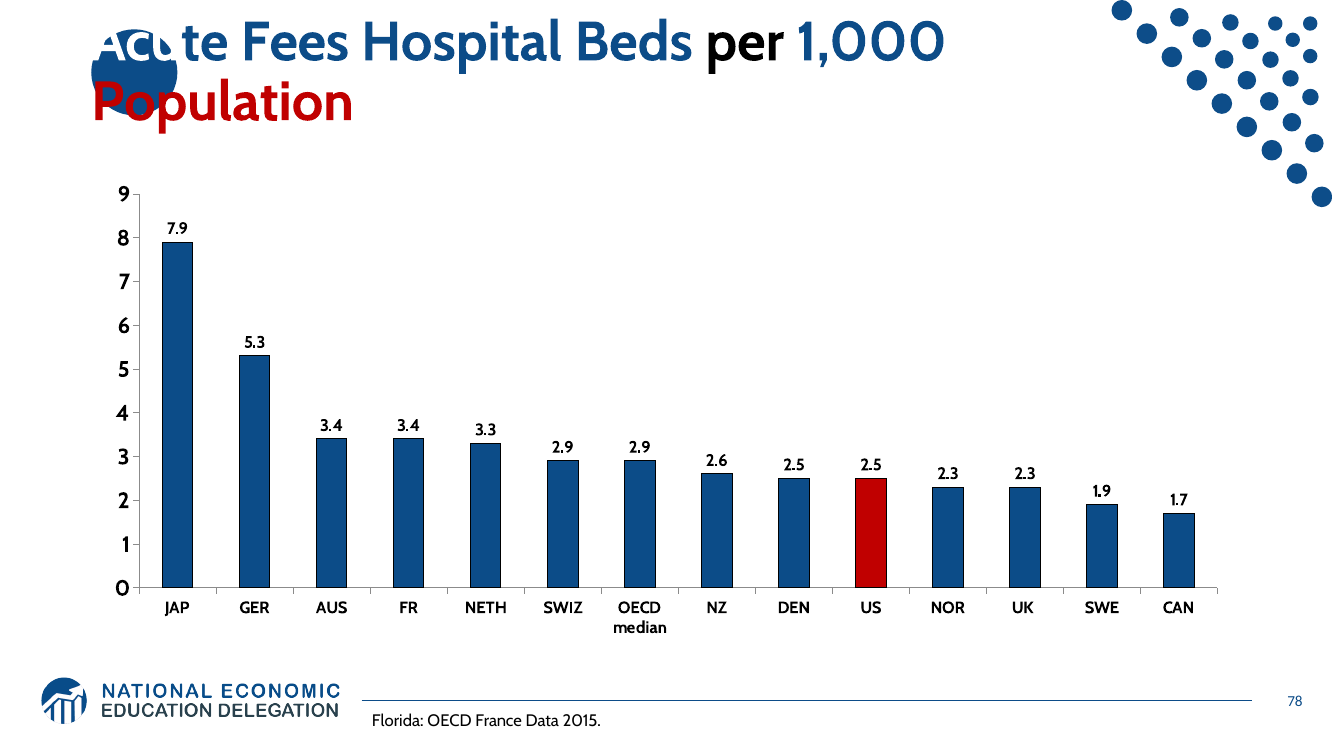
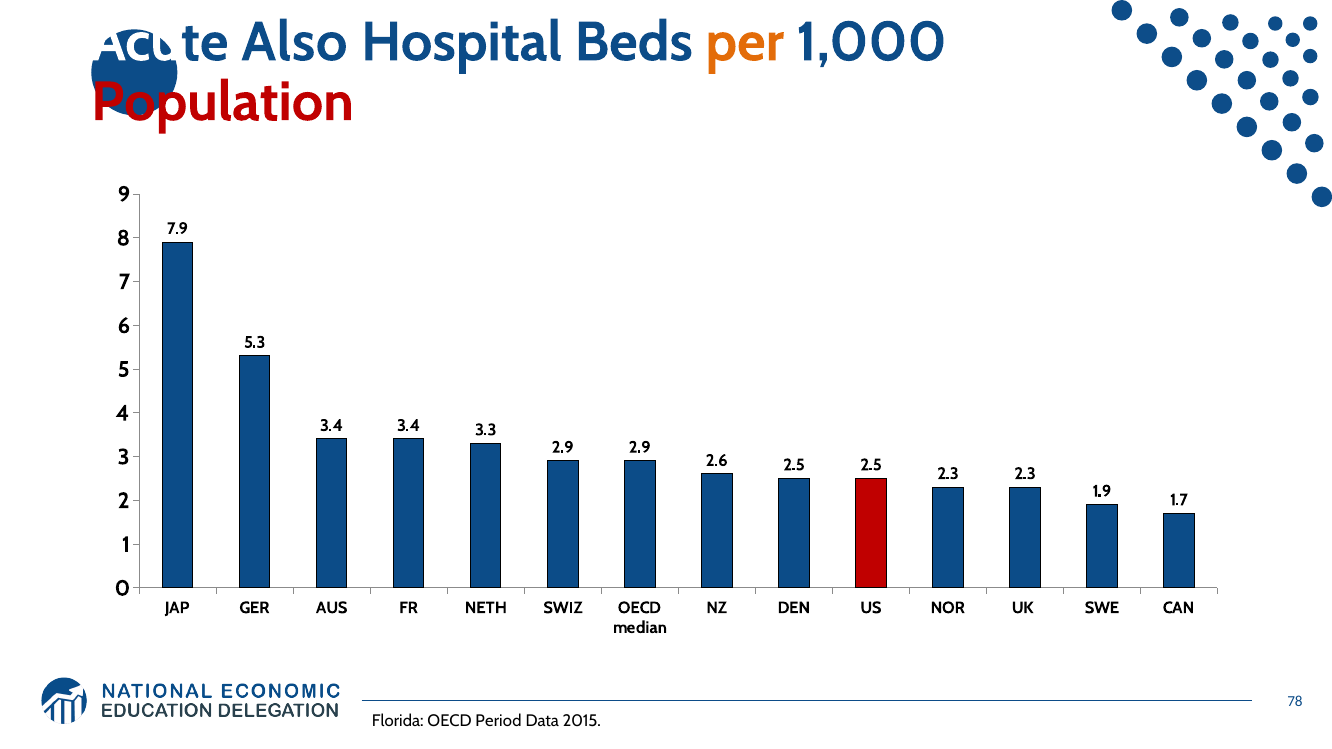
Fees: Fees -> Also
per colour: black -> orange
France: France -> Period
